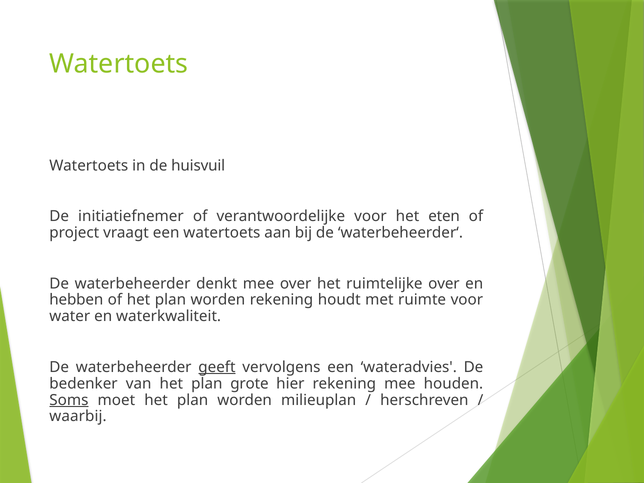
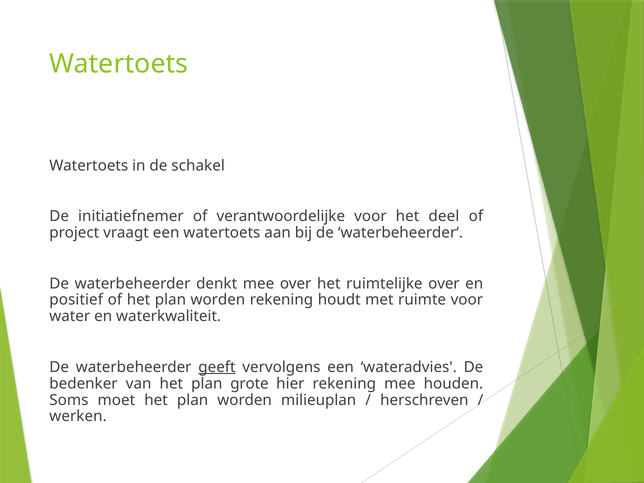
huisvuil: huisvuil -> schakel
eten: eten -> deel
hebben: hebben -> positief
Soms underline: present -> none
waarbij: waarbij -> werken
